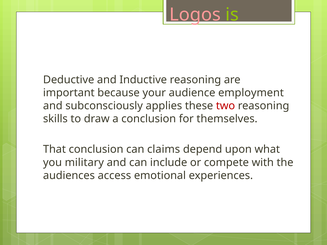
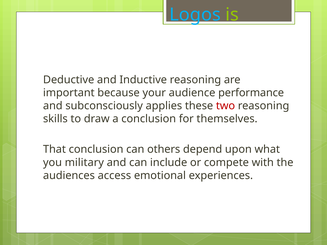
Logos colour: pink -> light blue
employment: employment -> performance
claims: claims -> others
